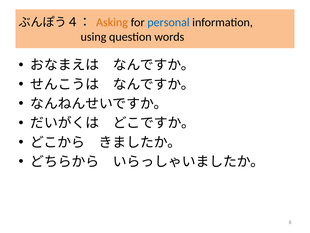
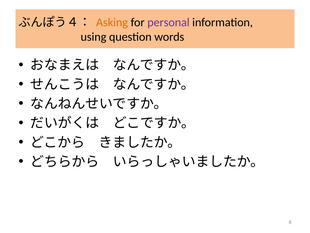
personal colour: blue -> purple
